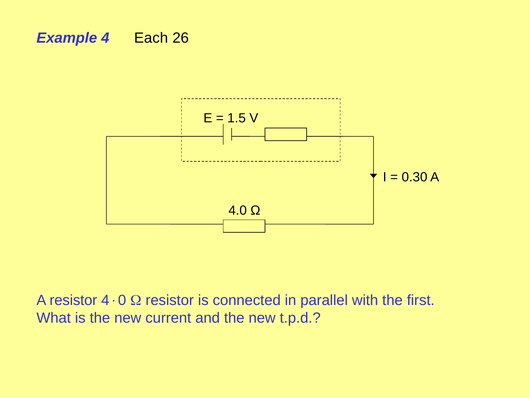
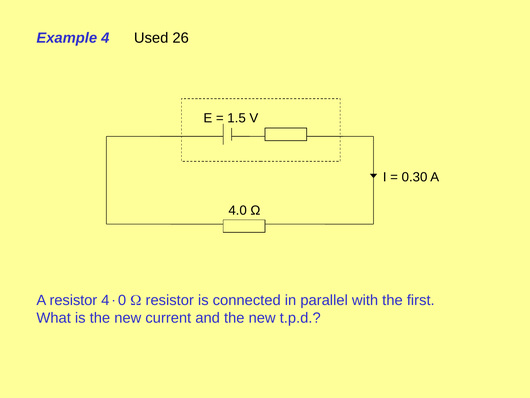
Each: Each -> Used
